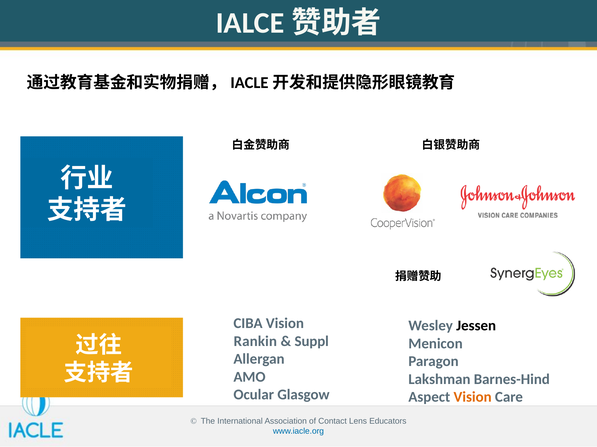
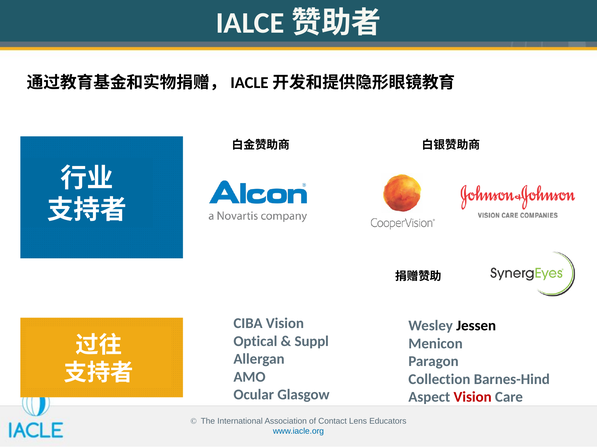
Rankin: Rankin -> Optical
Lakshman: Lakshman -> Collection
Vision at (473, 398) colour: orange -> red
